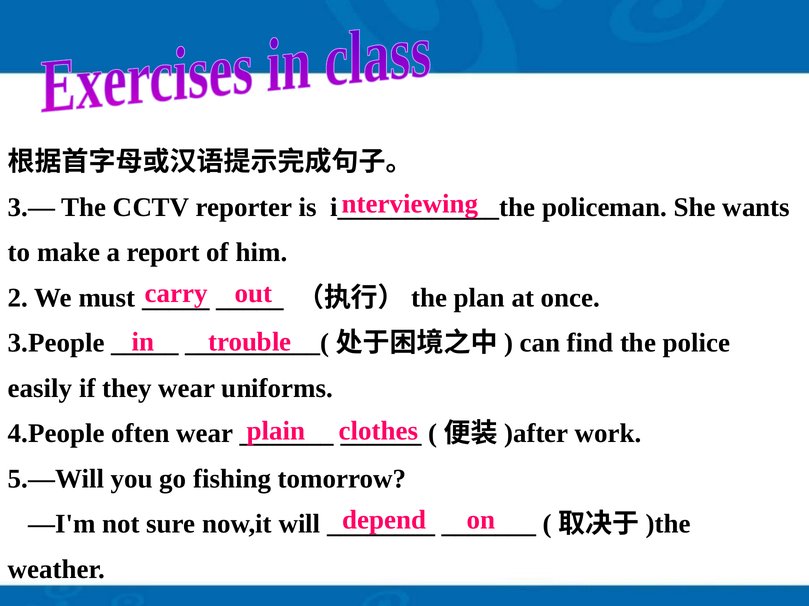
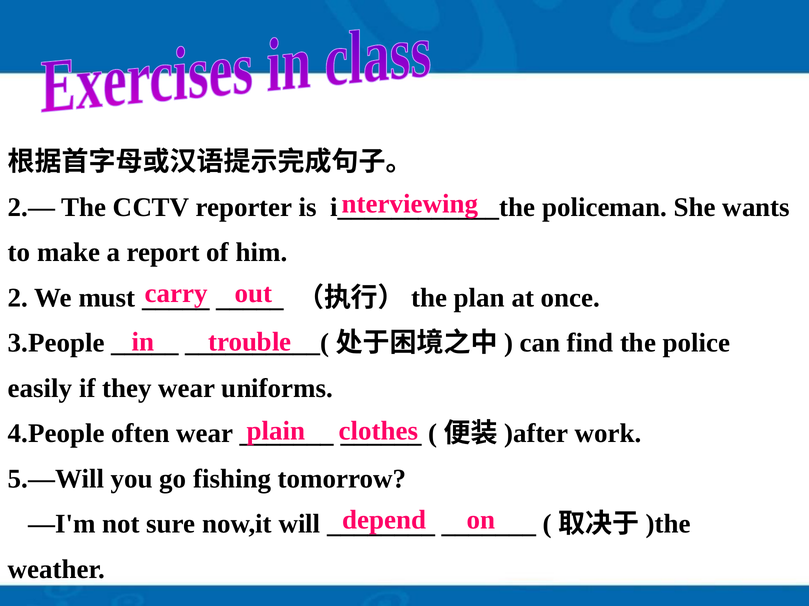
3.—: 3.— -> 2.—
